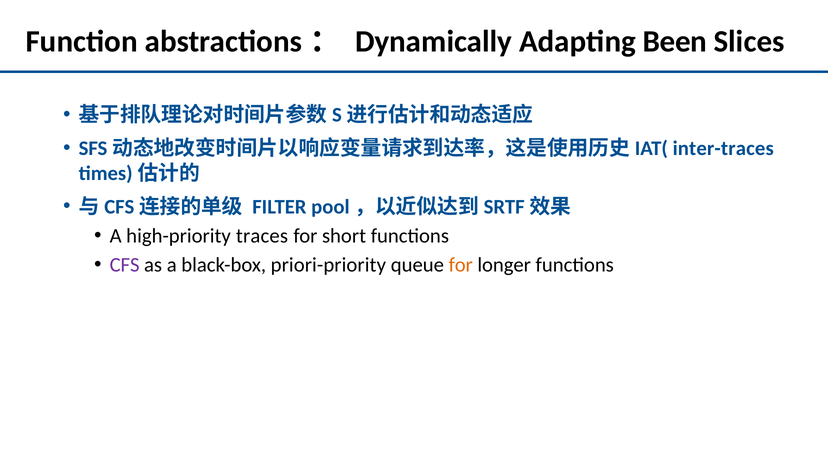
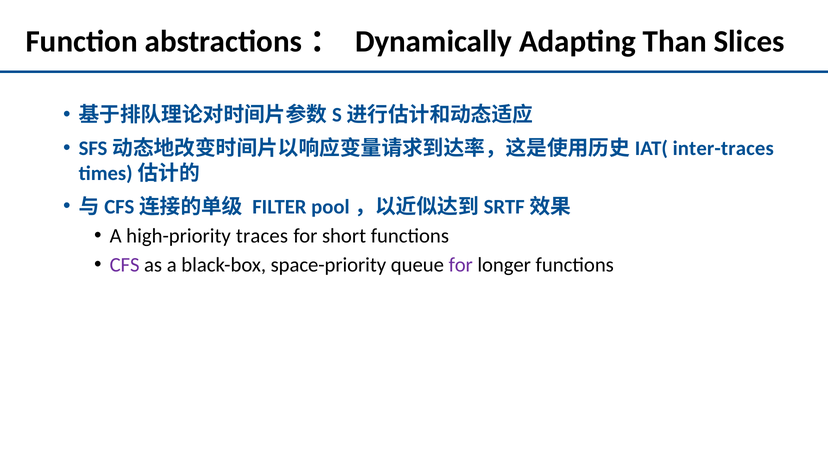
Been: Been -> Than
priori-priority: priori-priority -> space-priority
for at (461, 265) colour: orange -> purple
